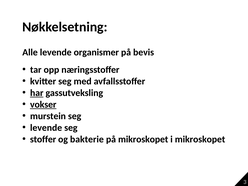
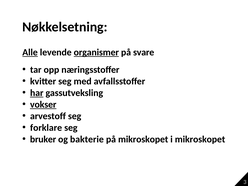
Alle underline: none -> present
organismer underline: none -> present
bevis: bevis -> svare
murstein: murstein -> arvestoff
levende at (46, 128): levende -> forklare
stoffer: stoffer -> bruker
